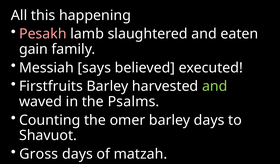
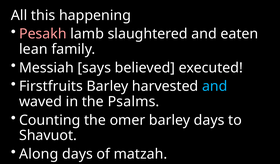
gain: gain -> lean
and at (215, 86) colour: light green -> light blue
Gross: Gross -> Along
